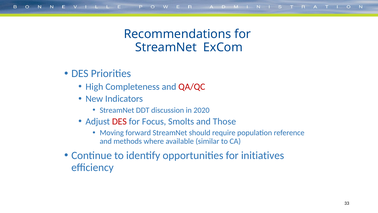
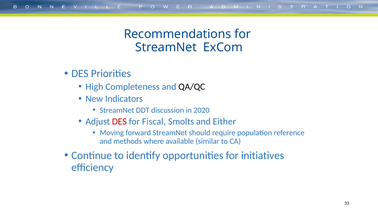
QA/QC colour: red -> black
Focus: Focus -> Fiscal
Those: Those -> Either
